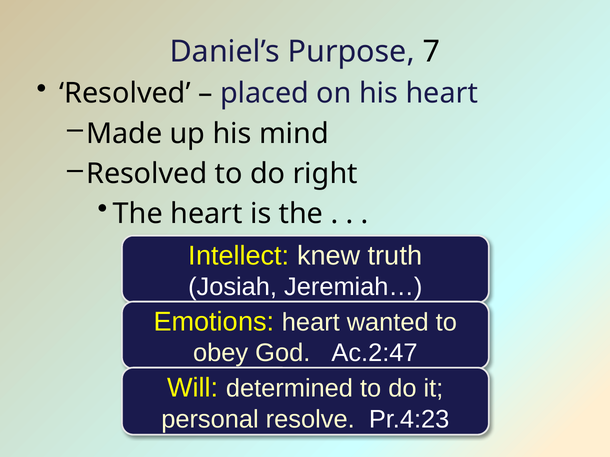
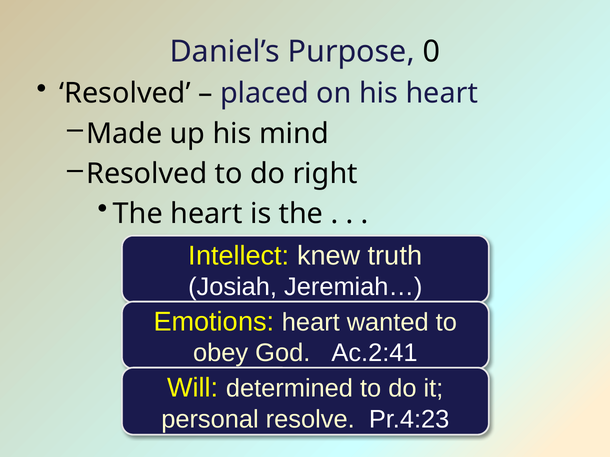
7: 7 -> 0
Ac.2:47: Ac.2:47 -> Ac.2:41
